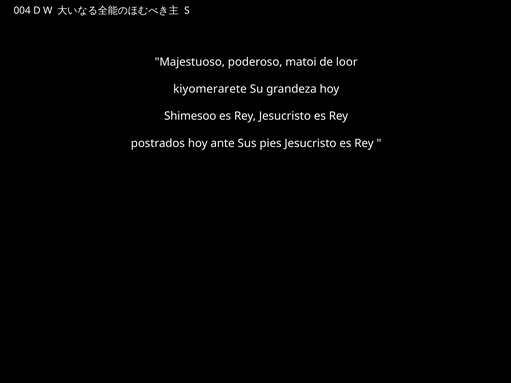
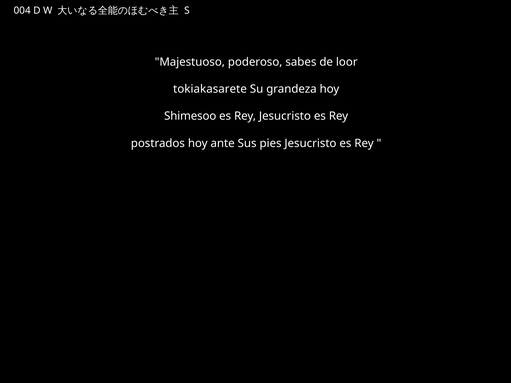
matoi: matoi -> sabes
kiyomerarete: kiyomerarete -> tokiakasarete
